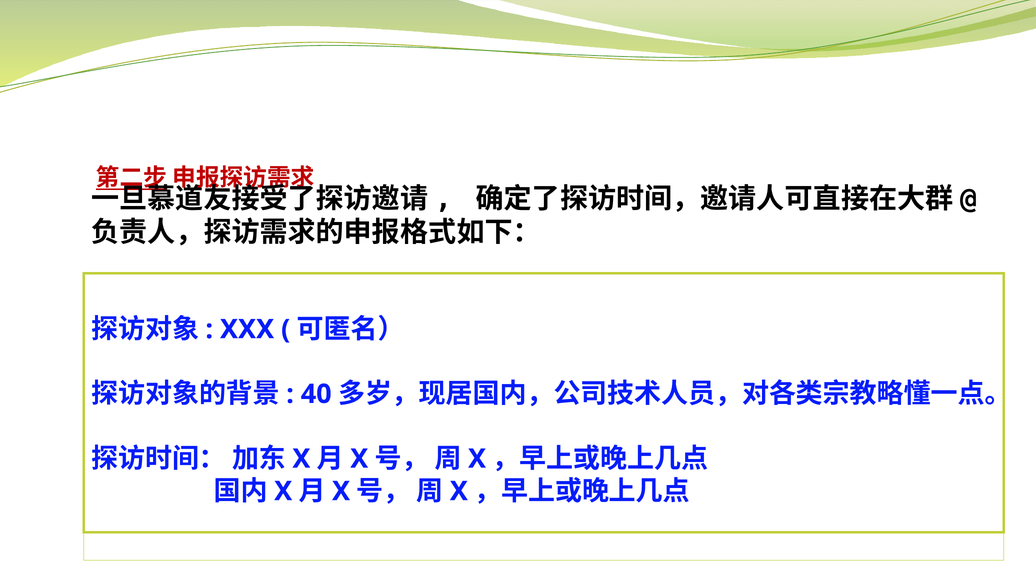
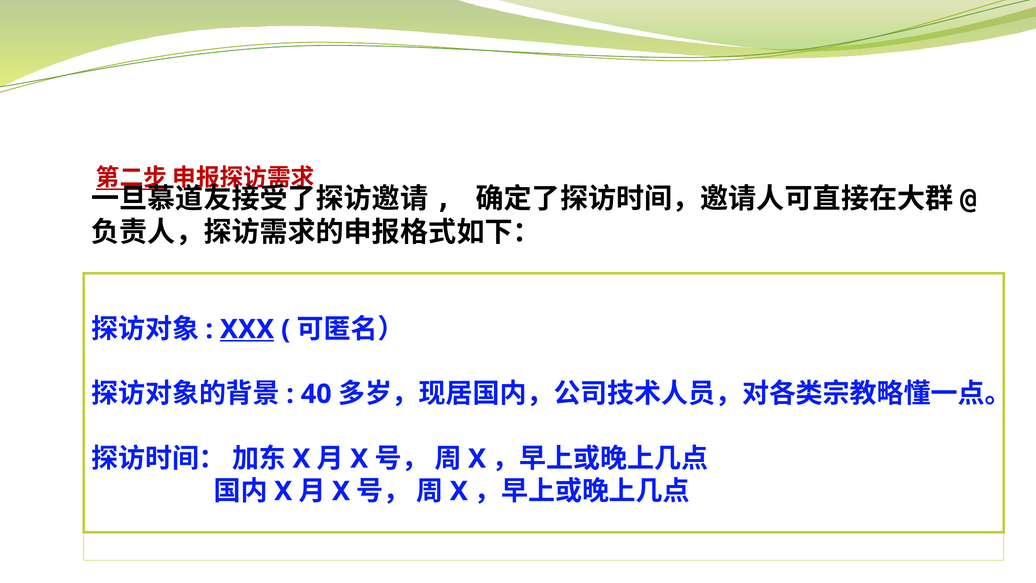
XXX underline: none -> present
